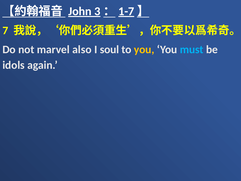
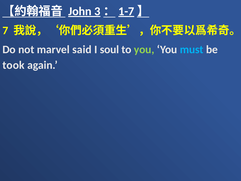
also: also -> said
you at (144, 49) colour: yellow -> light green
idols: idols -> took
